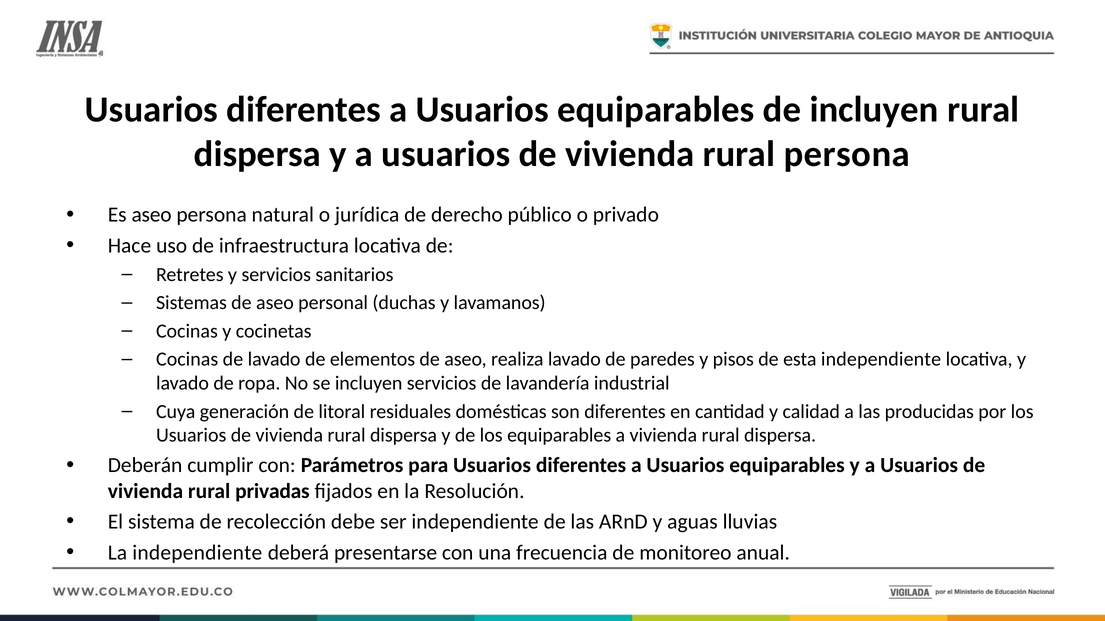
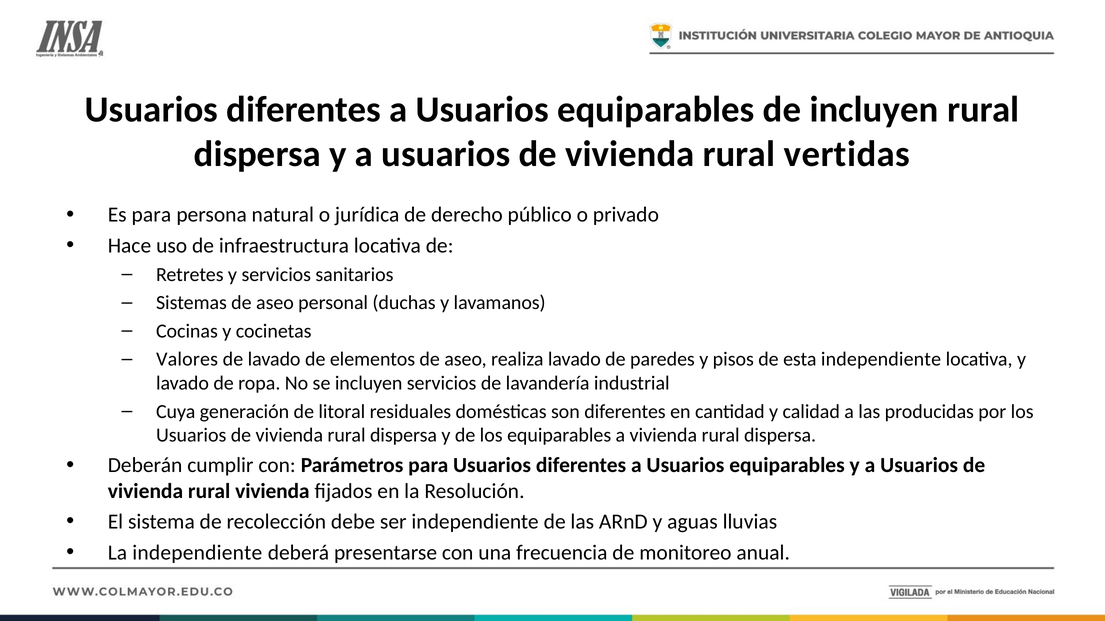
rural persona: persona -> vertidas
Es aseo: aseo -> para
Cocinas at (187, 360): Cocinas -> Valores
rural privadas: privadas -> vivienda
